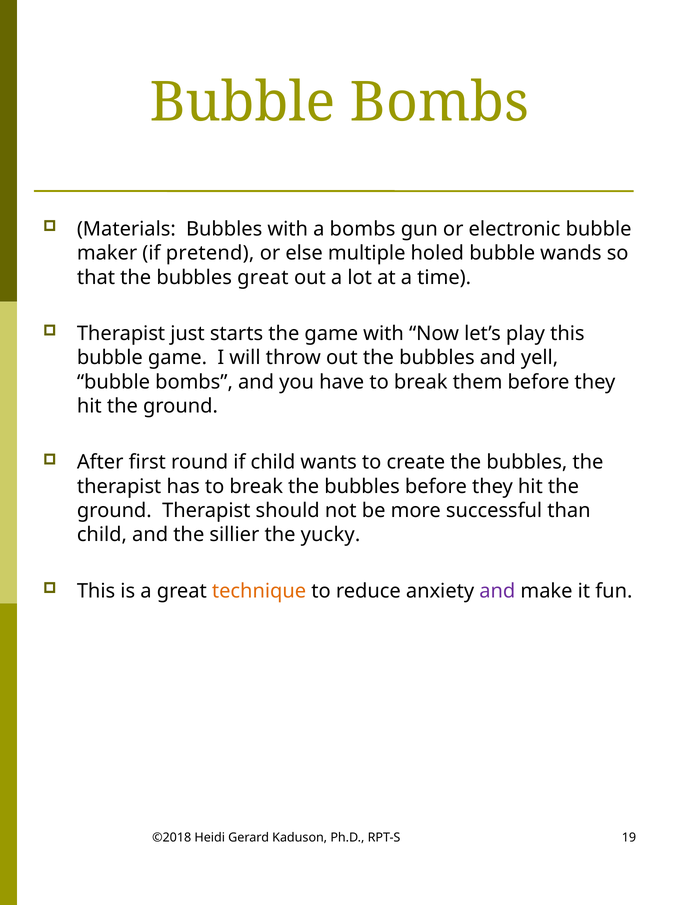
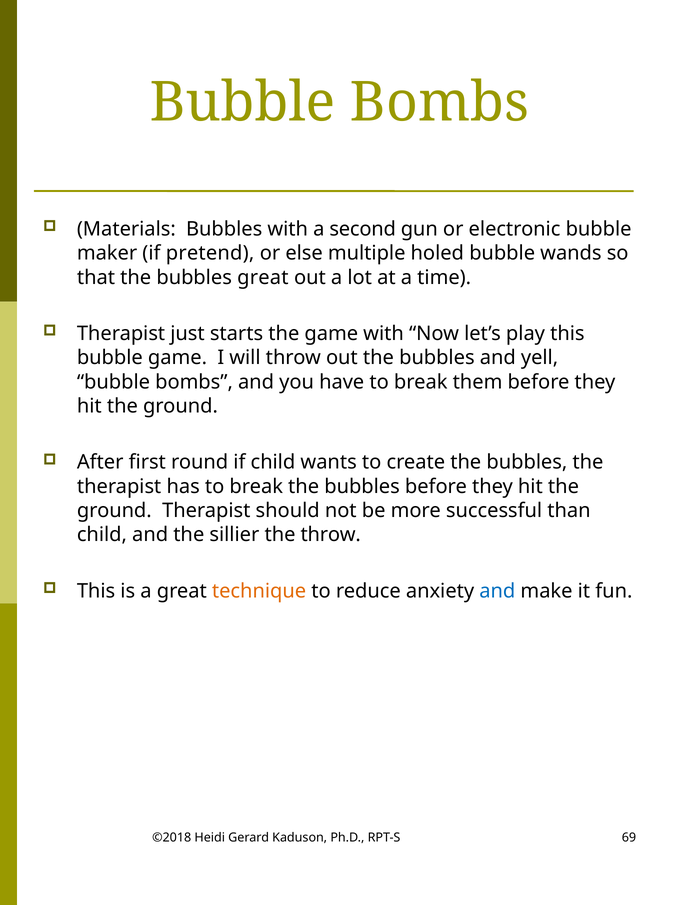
a bombs: bombs -> second
the yucky: yucky -> throw
and at (497, 591) colour: purple -> blue
19: 19 -> 69
